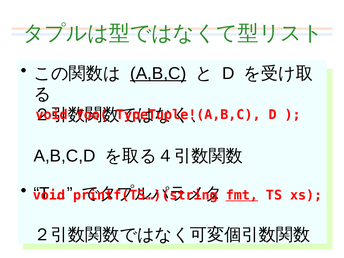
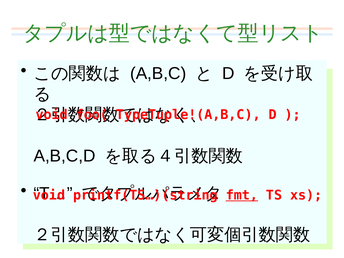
A,B,C underline: present -> none
